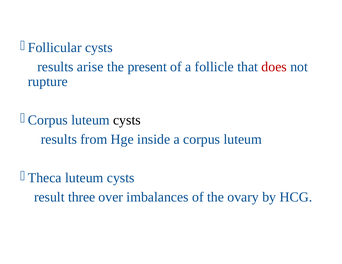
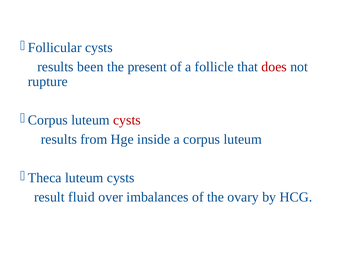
arise: arise -> been
cysts at (127, 120) colour: black -> red
three: three -> fluid
